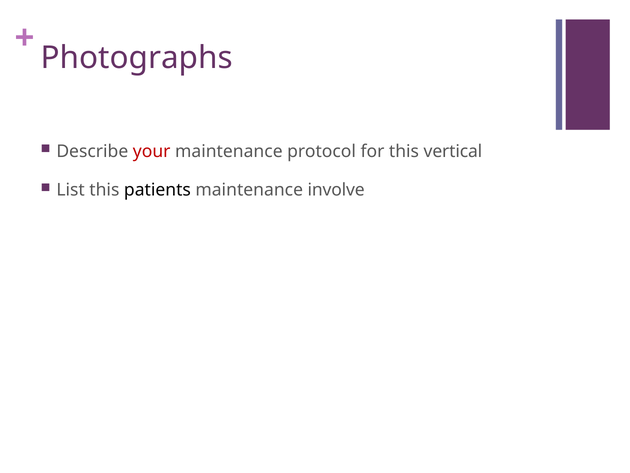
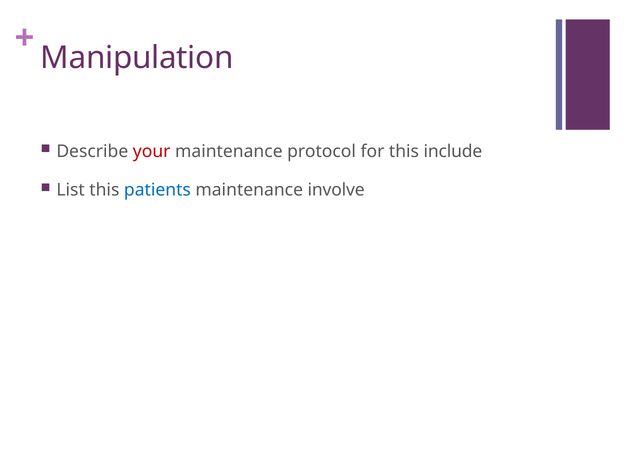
Photographs: Photographs -> Manipulation
vertical: vertical -> include
patients colour: black -> blue
